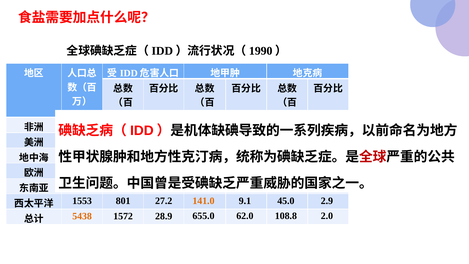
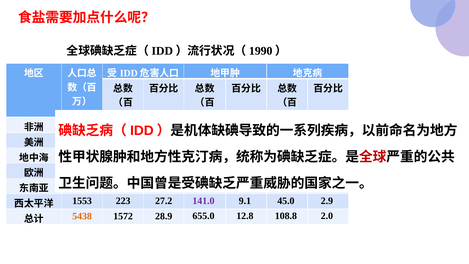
801: 801 -> 223
141.0 colour: orange -> purple
62.0: 62.0 -> 12.8
